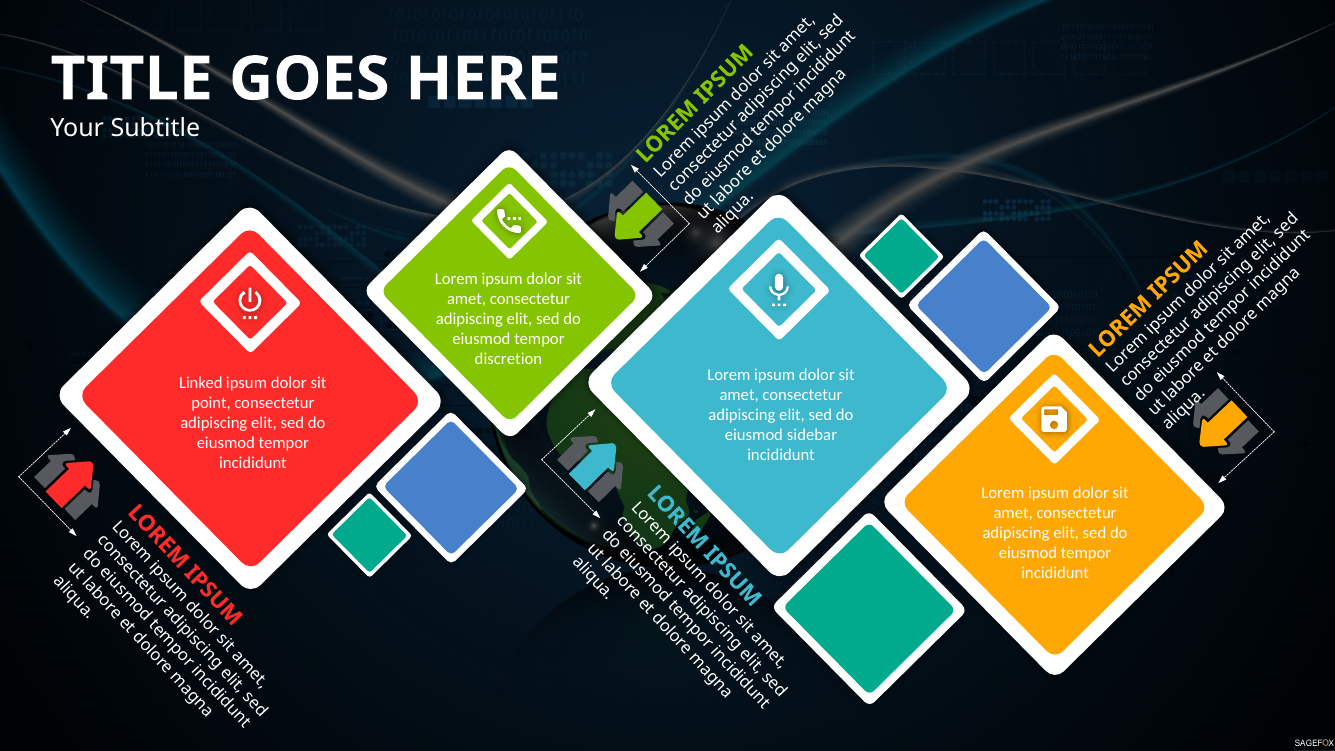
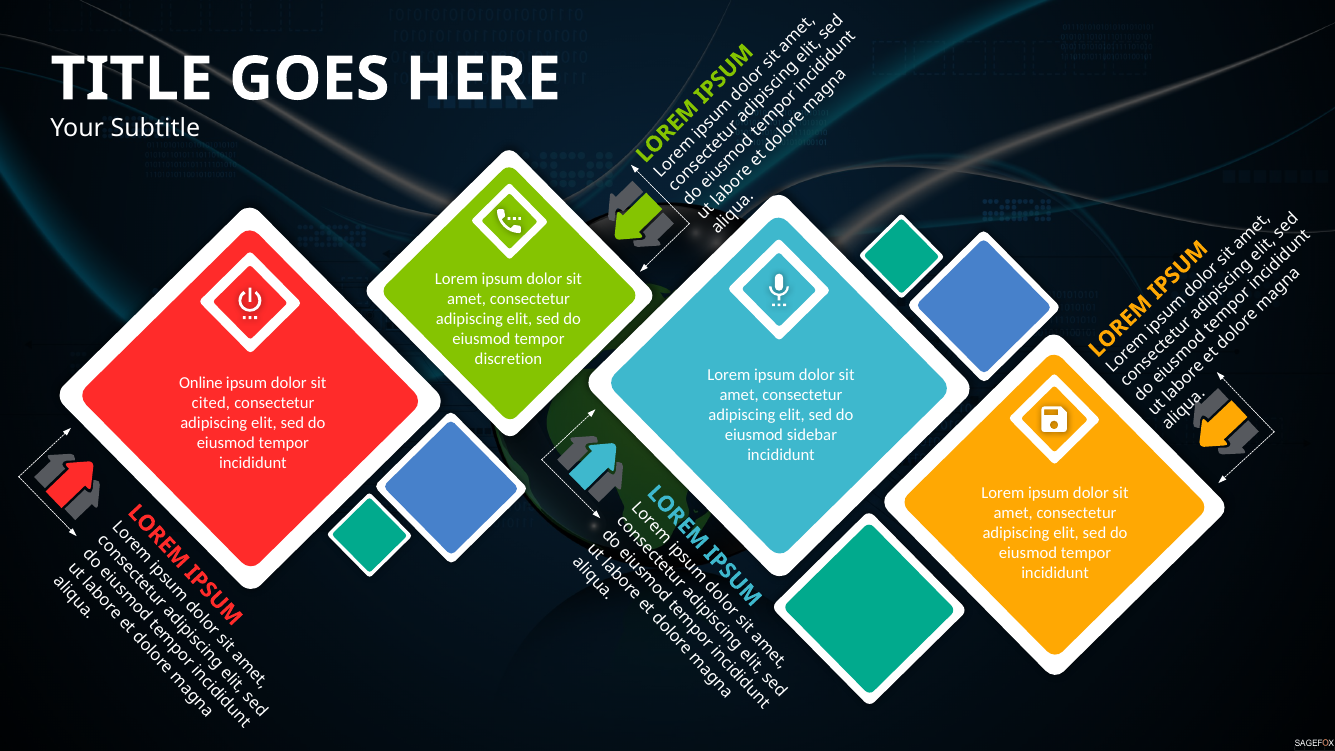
Linked: Linked -> Online
point: point -> cited
